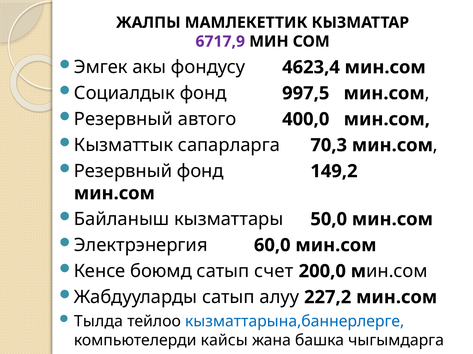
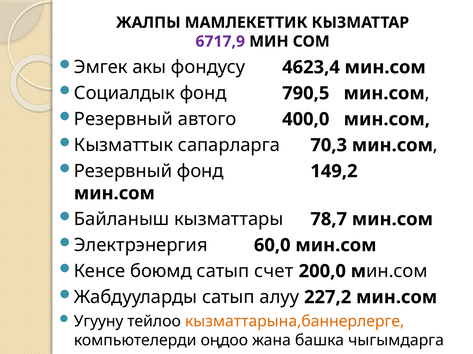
997,5: 997,5 -> 790,5
50,0: 50,0 -> 78,7
Тылда: Тылда -> Угууну
кызматтарына,баннерлерге colour: blue -> orange
кайсы: кайсы -> оңдоо
